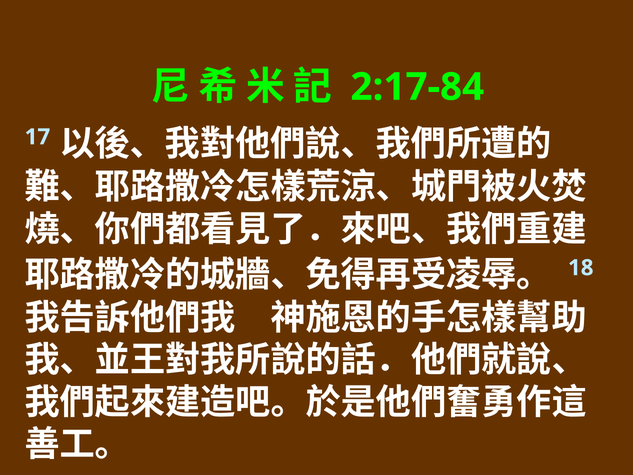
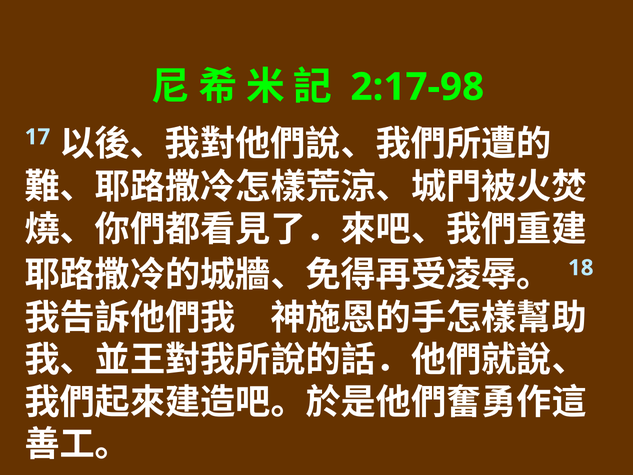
2:17-84: 2:17-84 -> 2:17-98
